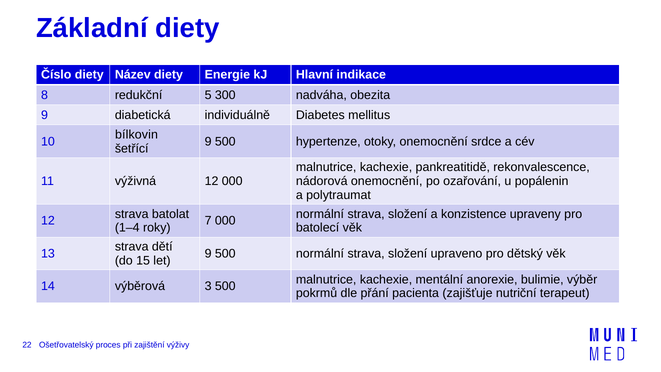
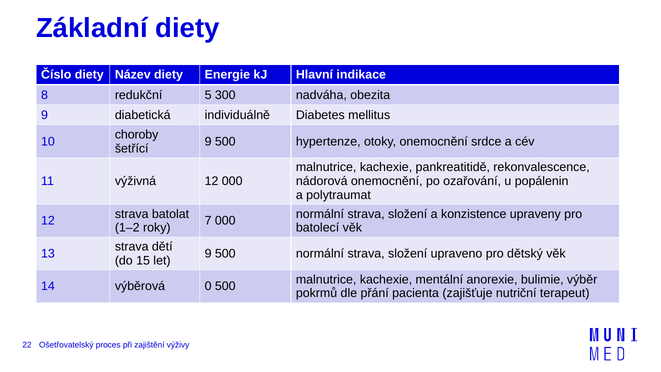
bílkovin: bílkovin -> choroby
1–4: 1–4 -> 1–2
3: 3 -> 0
